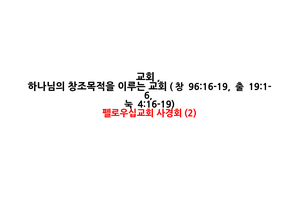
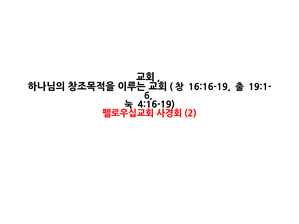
96:16-19: 96:16-19 -> 16:16-19
